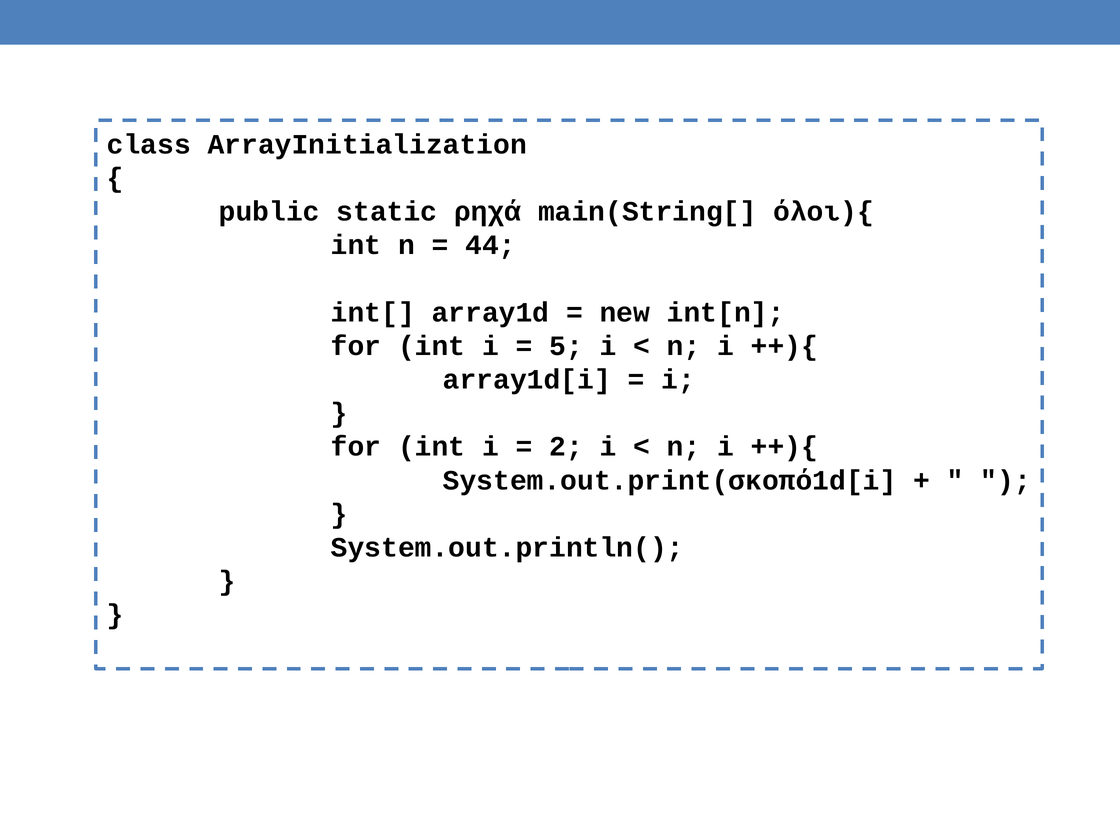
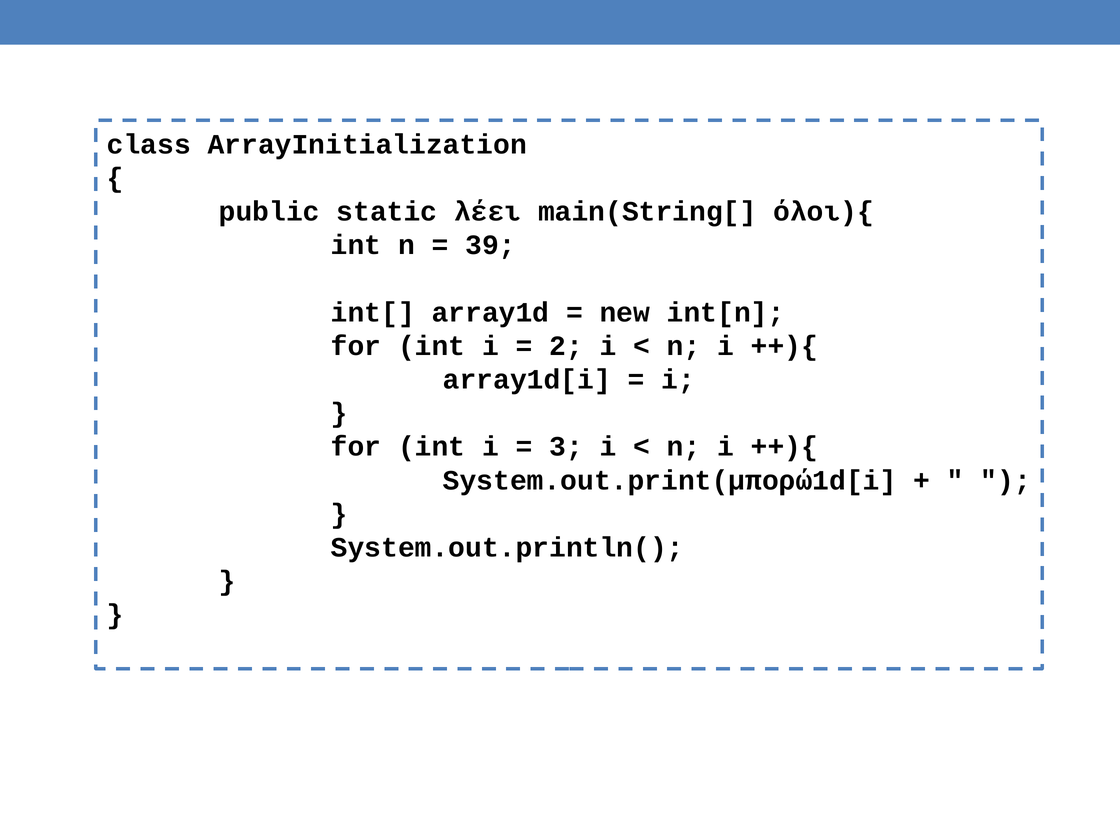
ρηχά: ρηχά -> λέει
44: 44 -> 39
5: 5 -> 2
2: 2 -> 3
System.out.print(σκοπό1d[i: System.out.print(σκοπό1d[i -> System.out.print(μπορώ1d[i
